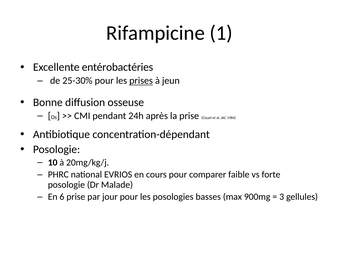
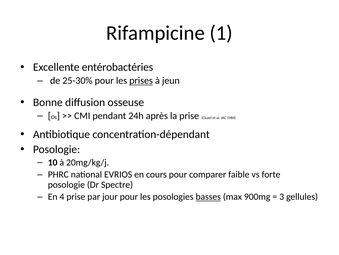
Malade: Malade -> Spectre
6: 6 -> 4
basses underline: none -> present
